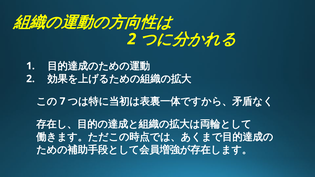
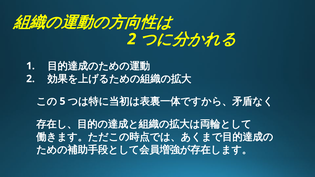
7: 7 -> 5
